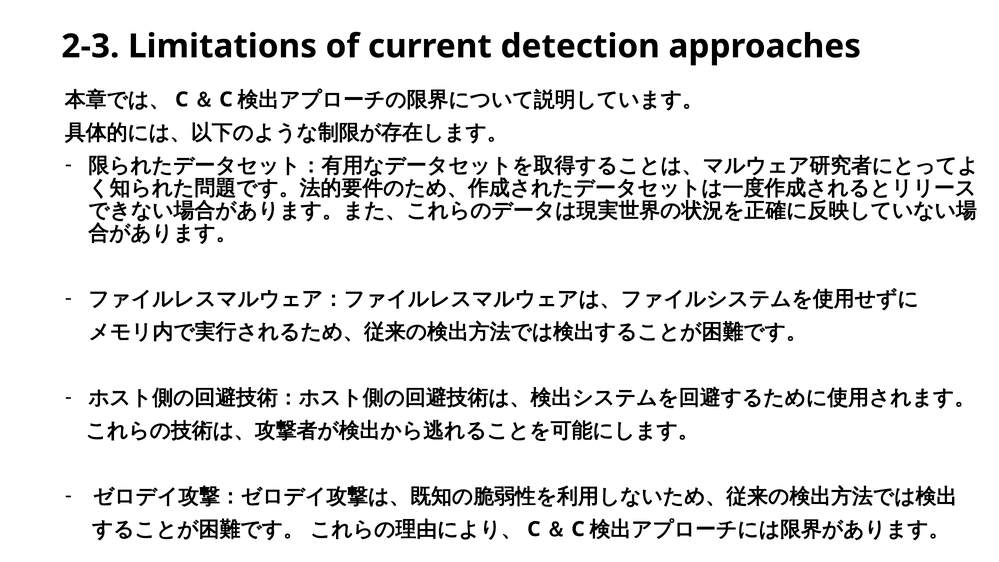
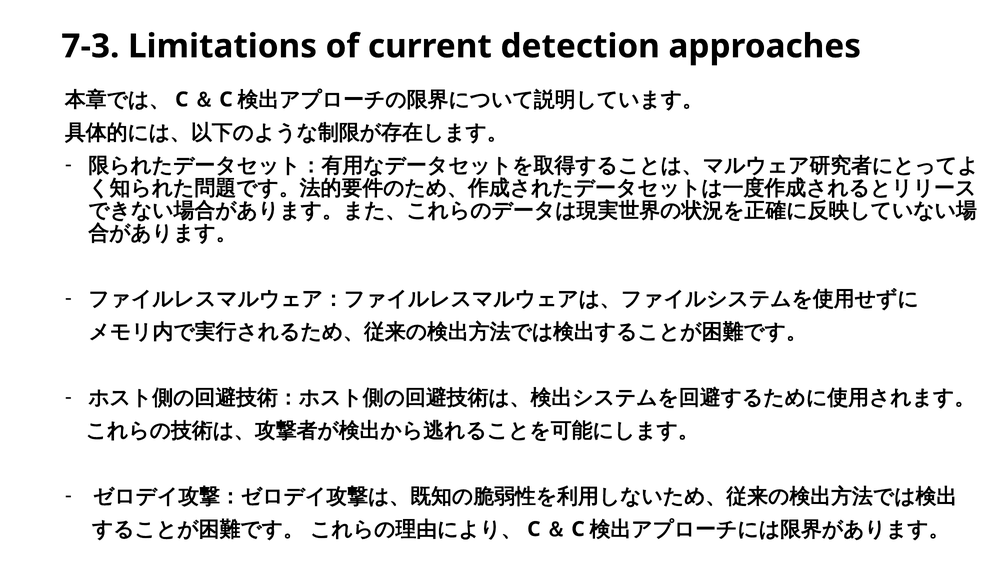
2-3: 2-3 -> 7-3
